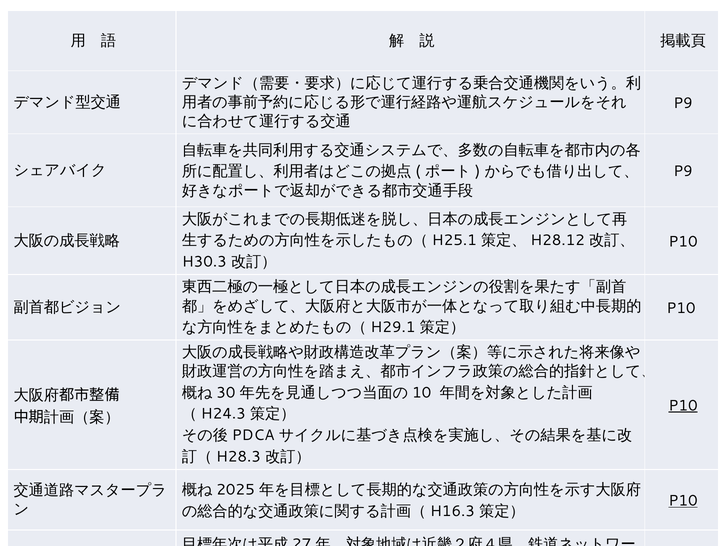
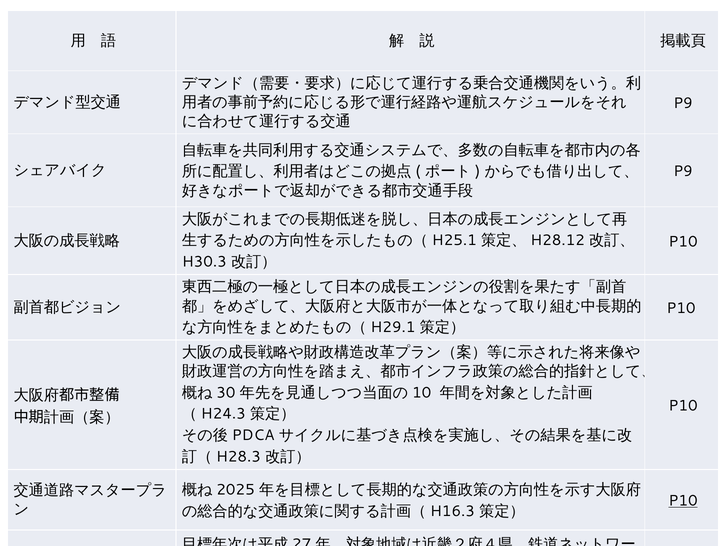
P10 at (683, 406) underline: present -> none
